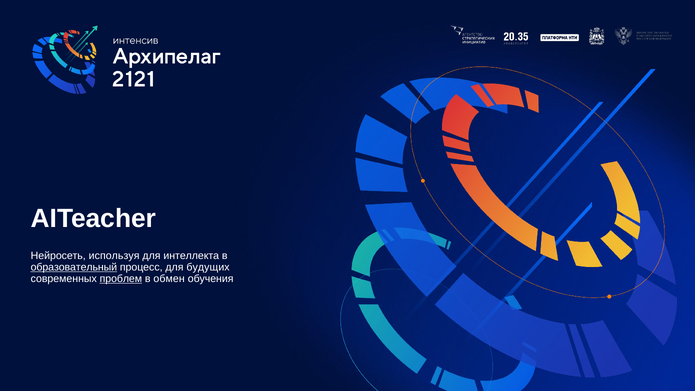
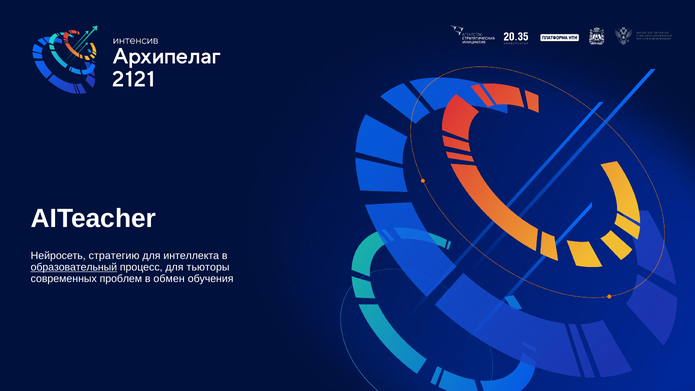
используя: используя -> стратегию
будущих: будущих -> тьюторы
проблем underline: present -> none
